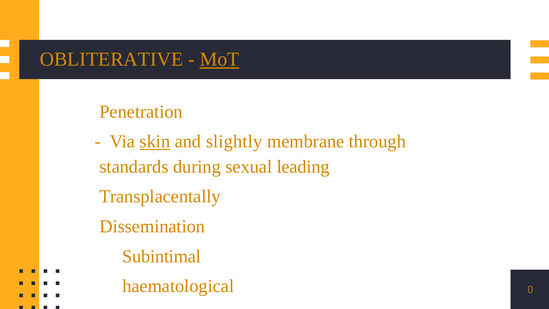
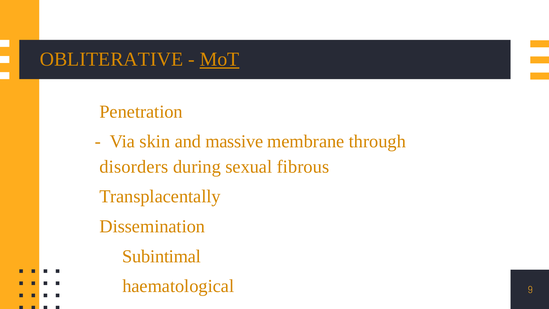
skin underline: present -> none
slightly: slightly -> massive
standards: standards -> disorders
leading: leading -> fibrous
0: 0 -> 9
